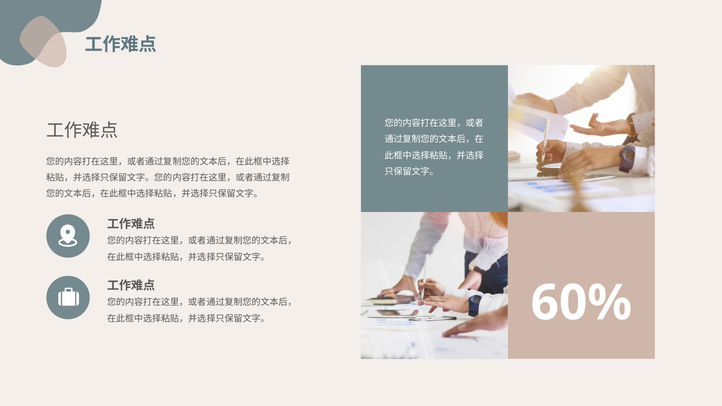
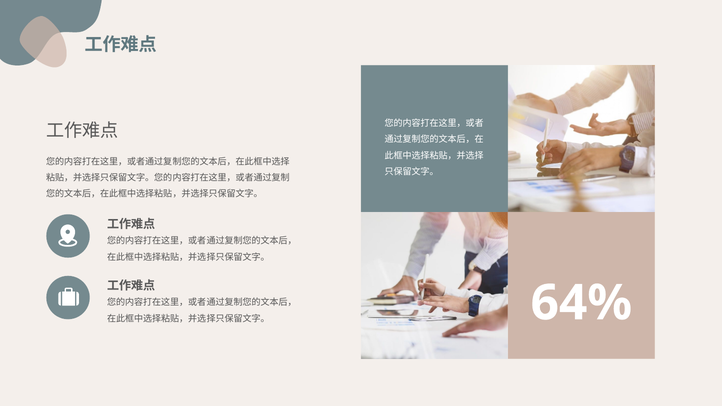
60%: 60% -> 64%
